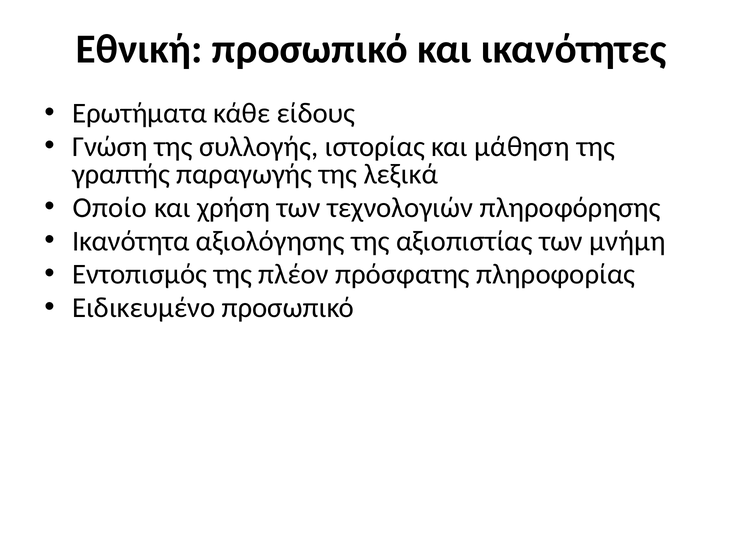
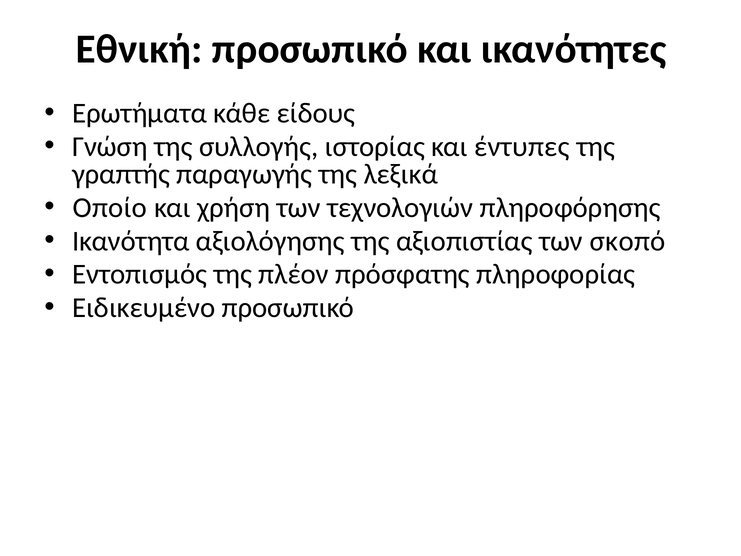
μάθηση: μάθηση -> έντυπες
μνήμη: μνήμη -> σκοπό
